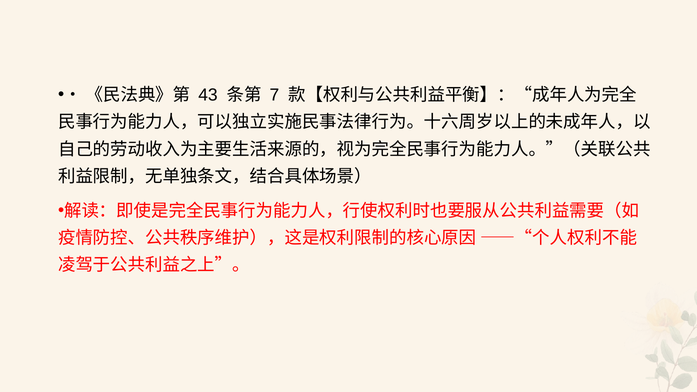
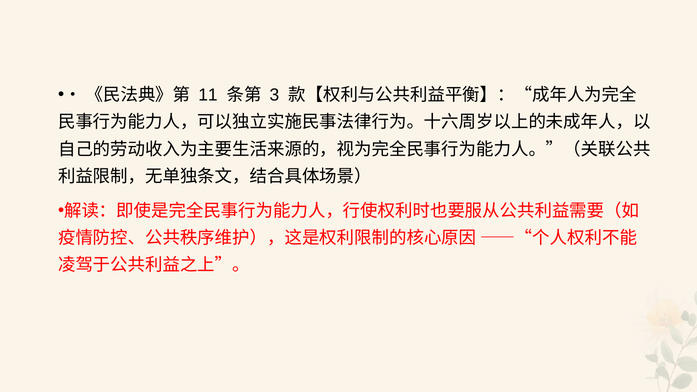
43: 43 -> 11
7: 7 -> 3
